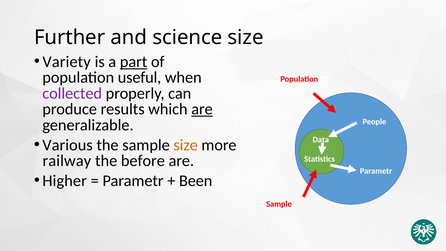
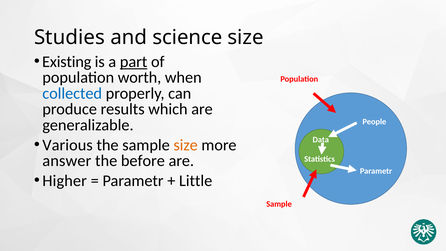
Further: Further -> Studies
Variety: Variety -> Existing
useful: useful -> worth
collected colour: purple -> blue
are at (202, 109) underline: present -> none
railway: railway -> answer
Been: Been -> Little
